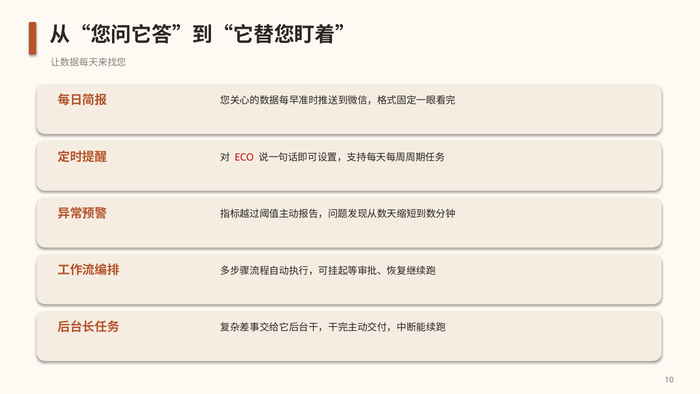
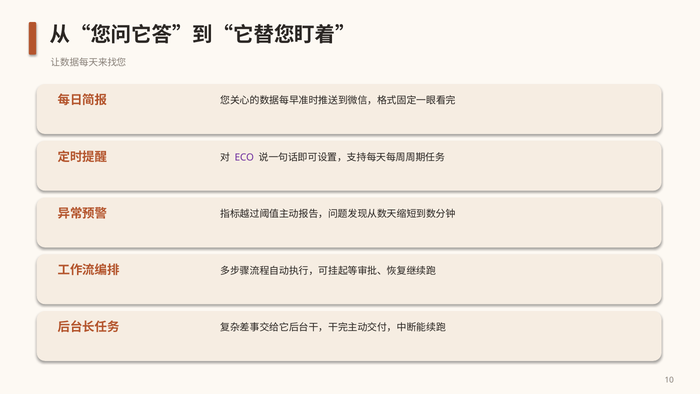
ECO colour: red -> purple
